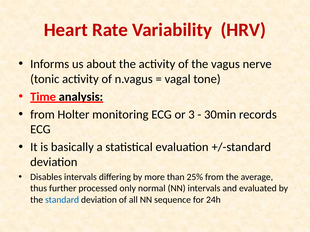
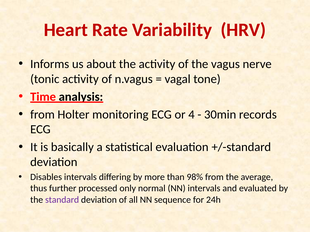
3: 3 -> 4
25%: 25% -> 98%
standard colour: blue -> purple
